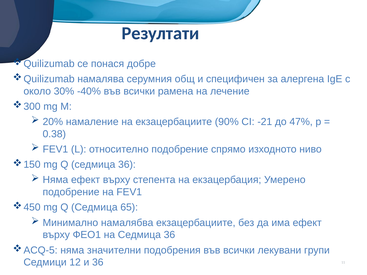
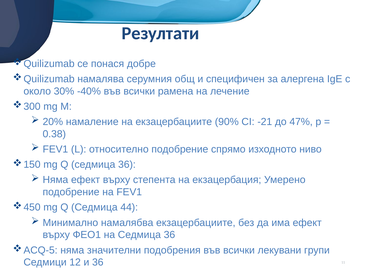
65: 65 -> 44
